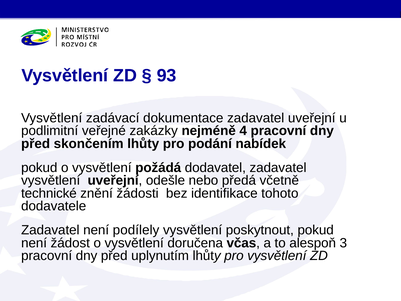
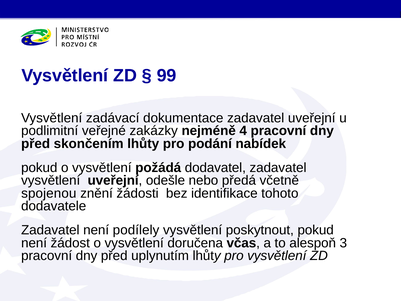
93: 93 -> 99
technické: technické -> spojenou
